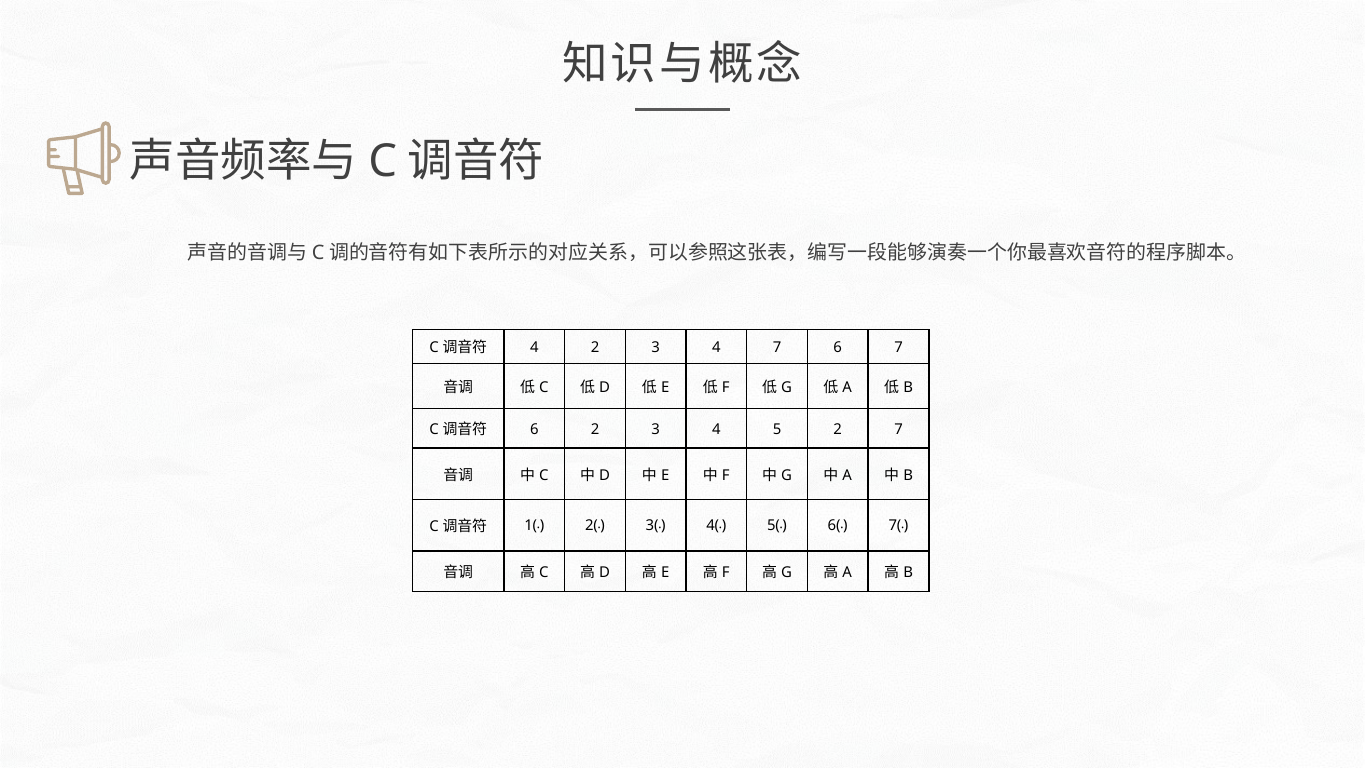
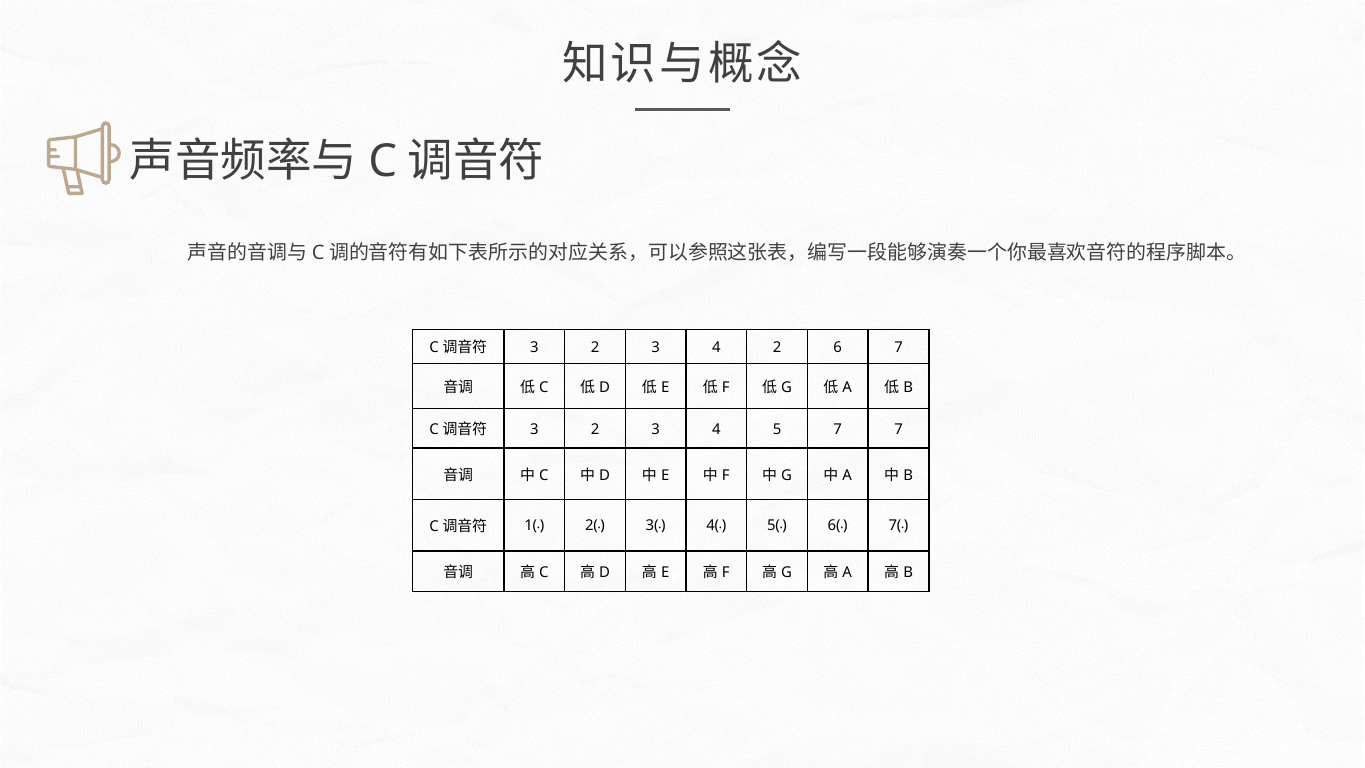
4 at (534, 347): 4 -> 3
4 7: 7 -> 2
6 at (534, 429): 6 -> 3
5 2: 2 -> 7
